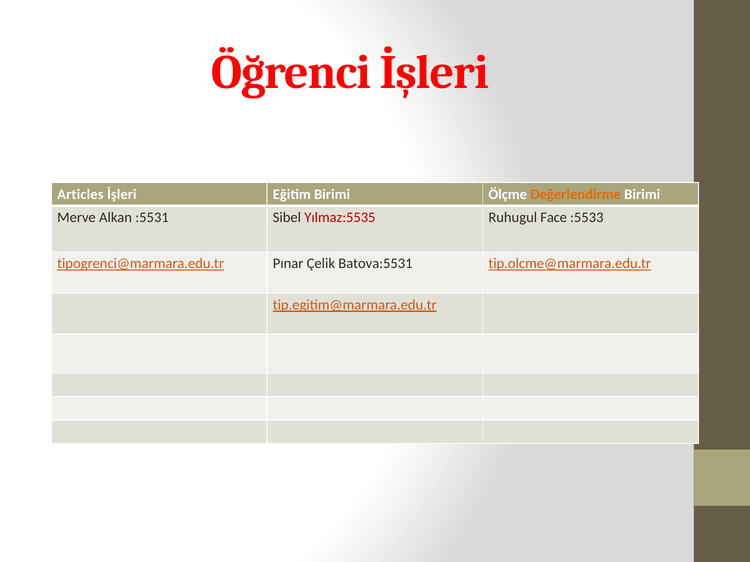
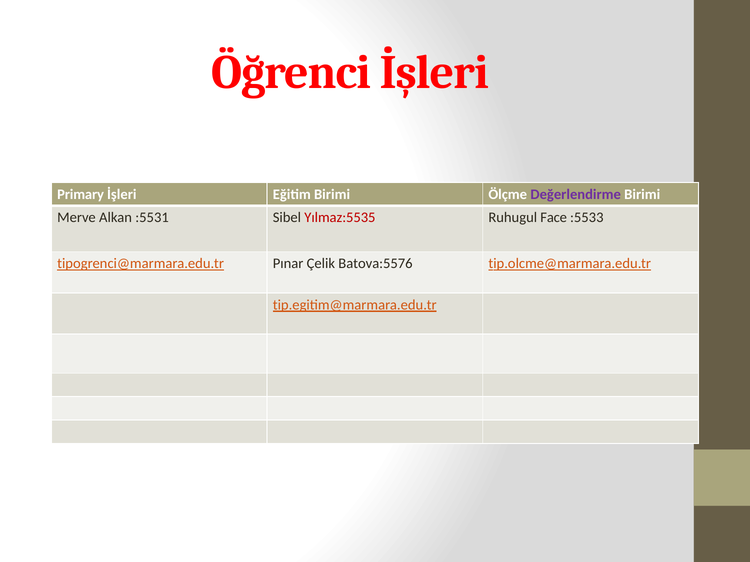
Articles: Articles -> Primary
Değerlendirme colour: orange -> purple
Batova:5531: Batova:5531 -> Batova:5576
